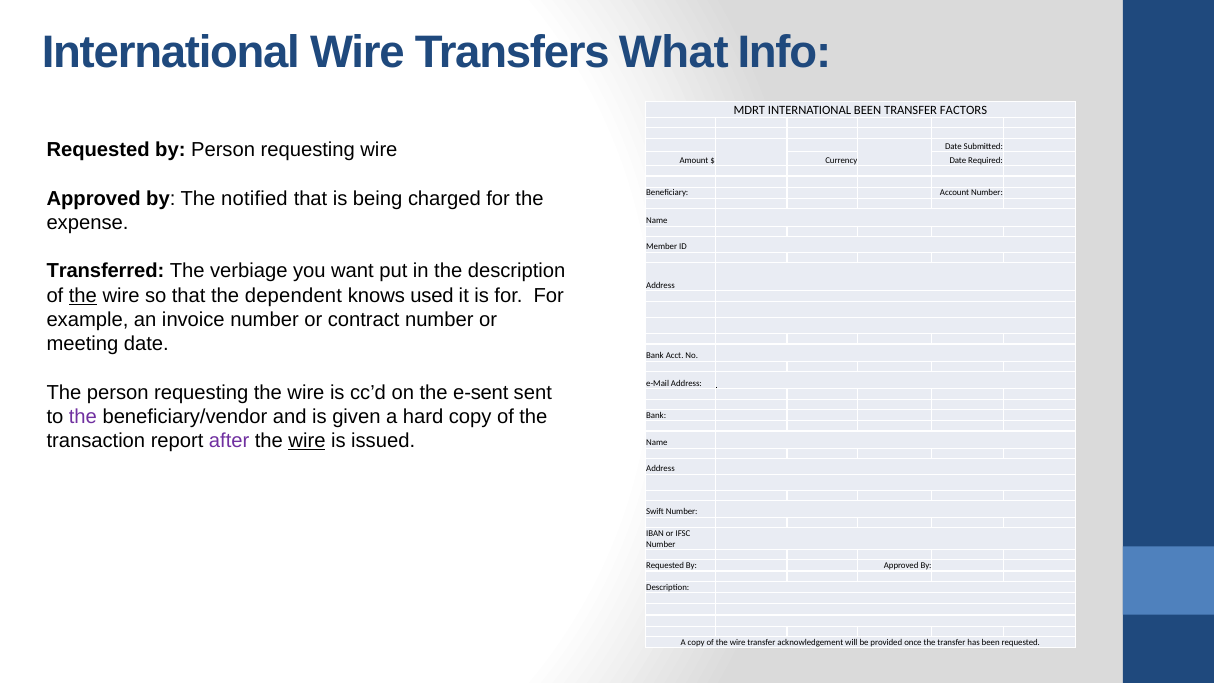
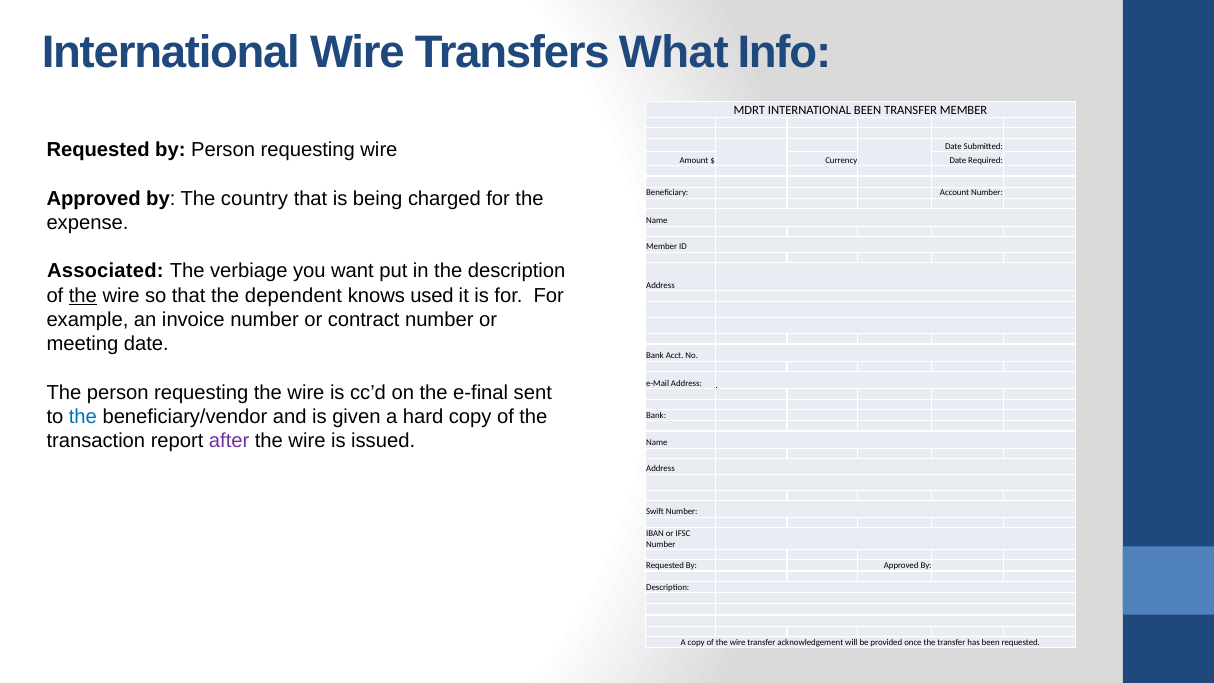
TRANSFER FACTORS: FACTORS -> MEMBER
notified: notified -> country
Transferred: Transferred -> Associated
e-sent: e-sent -> e-final
the at (83, 417) colour: purple -> blue
wire at (307, 441) underline: present -> none
